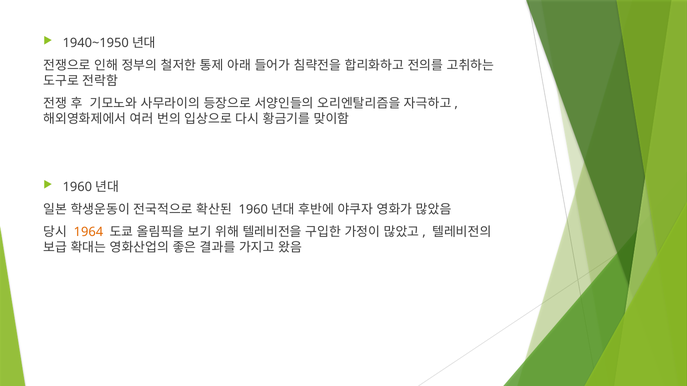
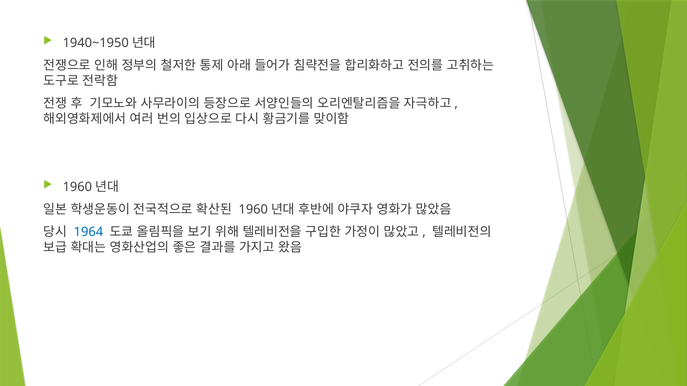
1964 colour: orange -> blue
